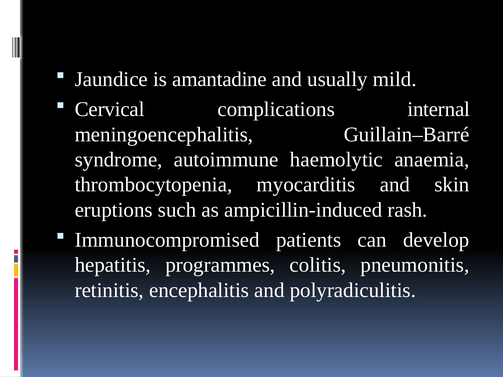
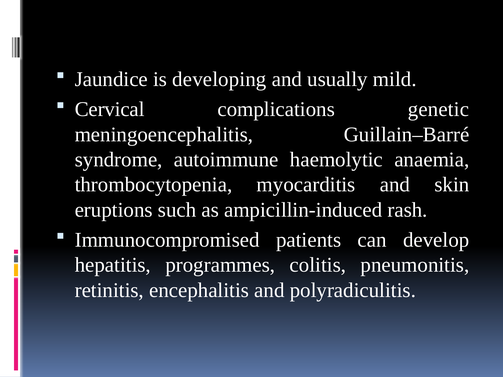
amantadine: amantadine -> developing
internal: internal -> genetic
